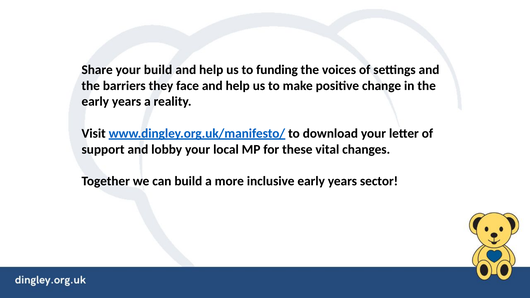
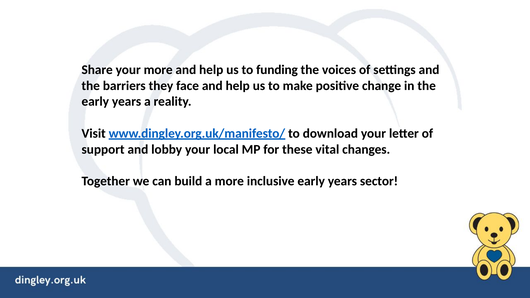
your build: build -> more
